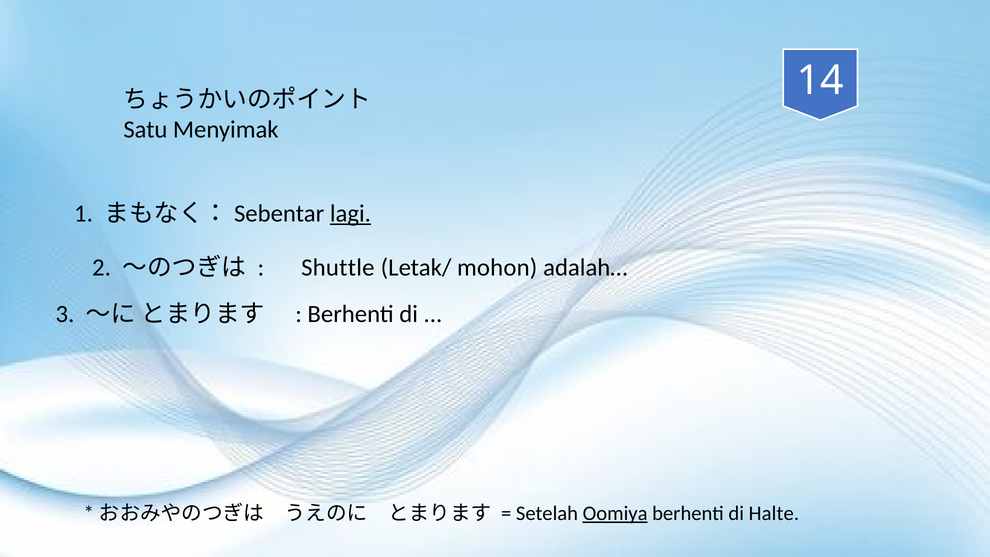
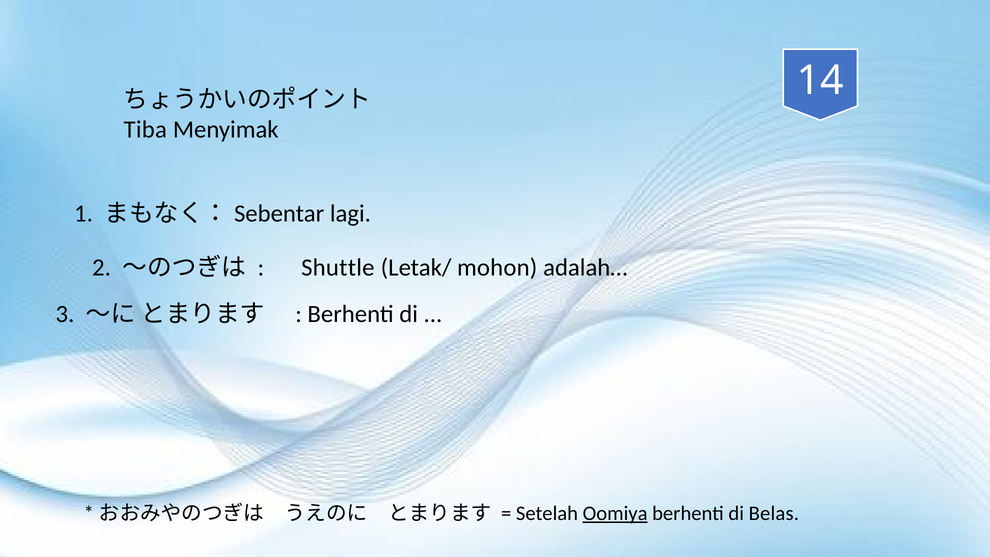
Satu: Satu -> Tiba
lagi underline: present -> none
Halte: Halte -> Belas
